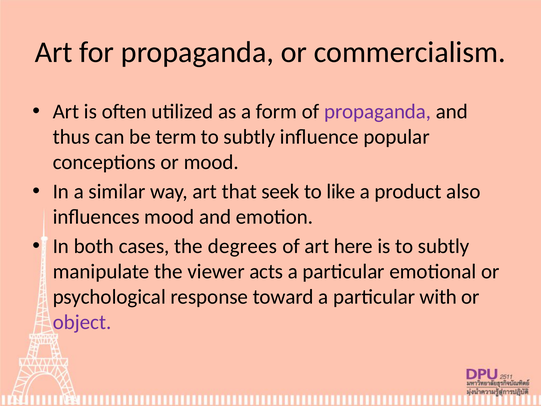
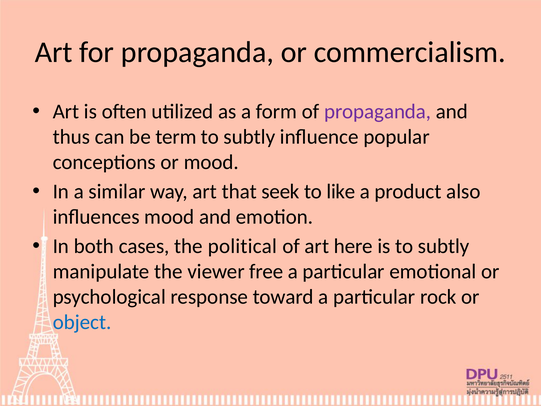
degrees: degrees -> political
acts: acts -> free
with: with -> rock
object colour: purple -> blue
